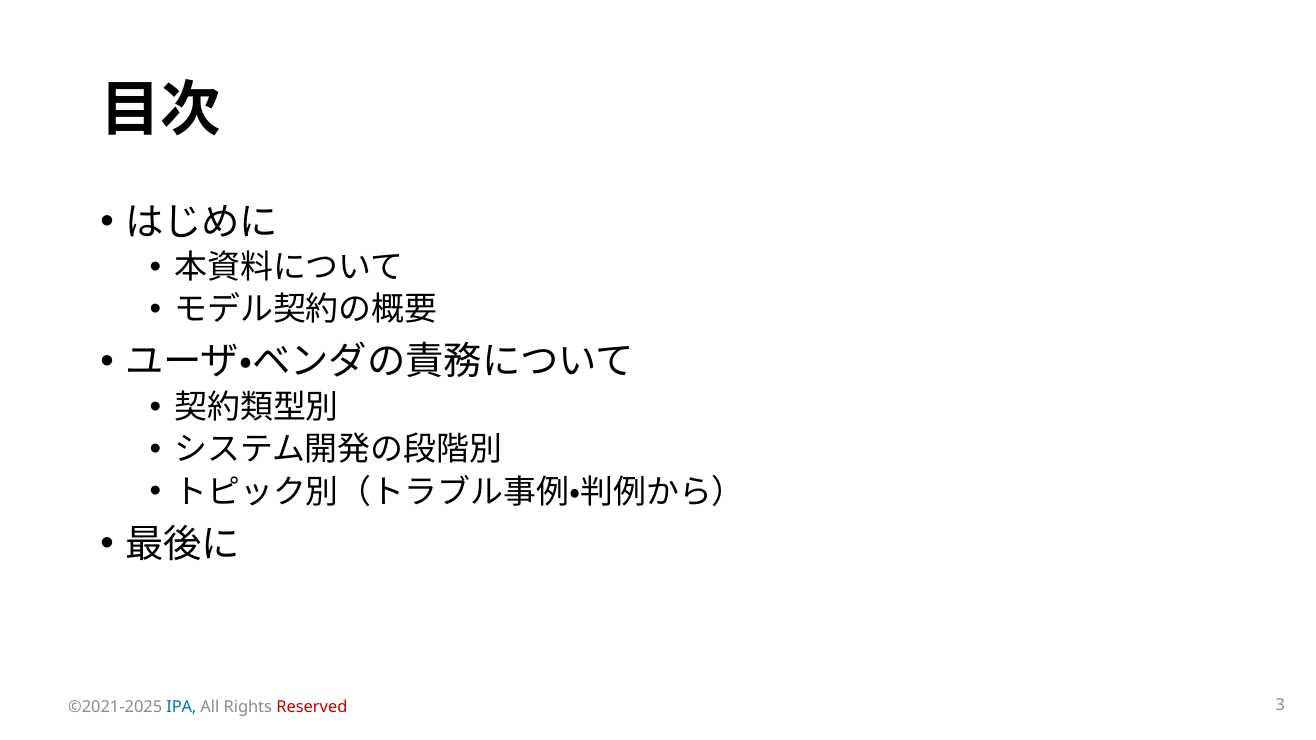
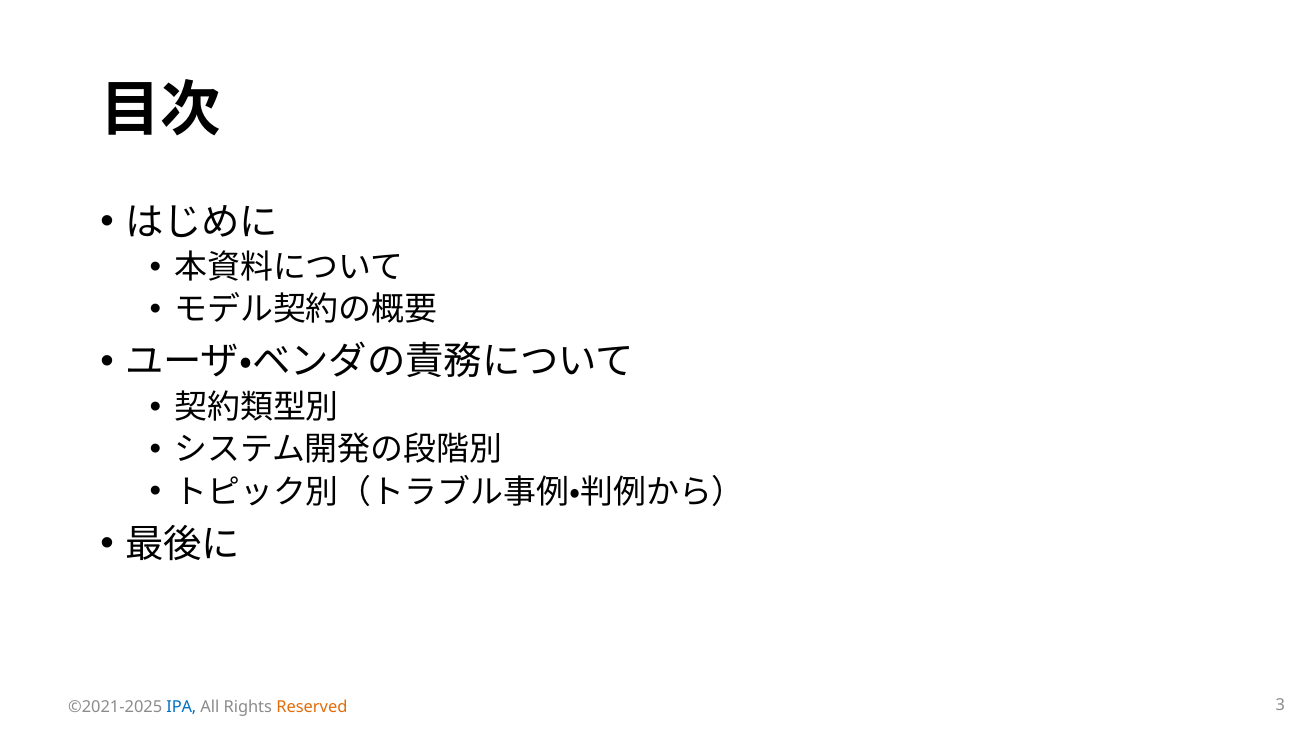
Reserved colour: red -> orange
